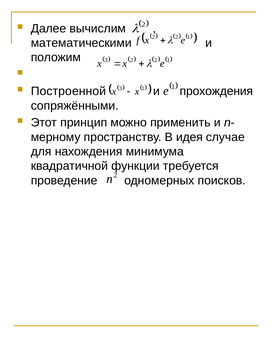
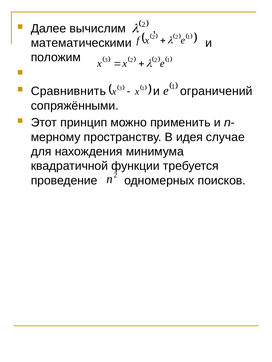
Построенной: Построенной -> Сравнивнить
прохождения: прохождения -> ограничений
